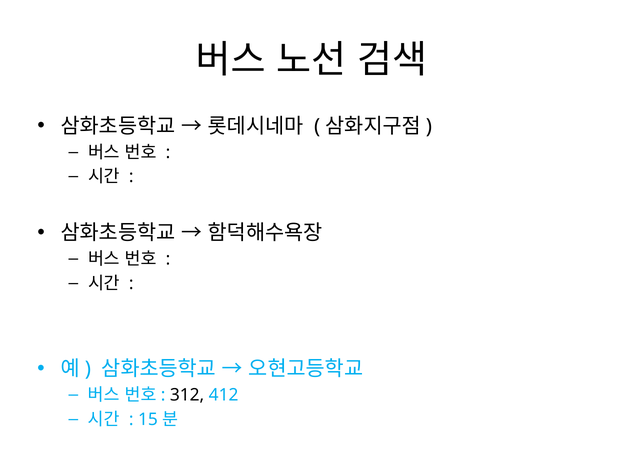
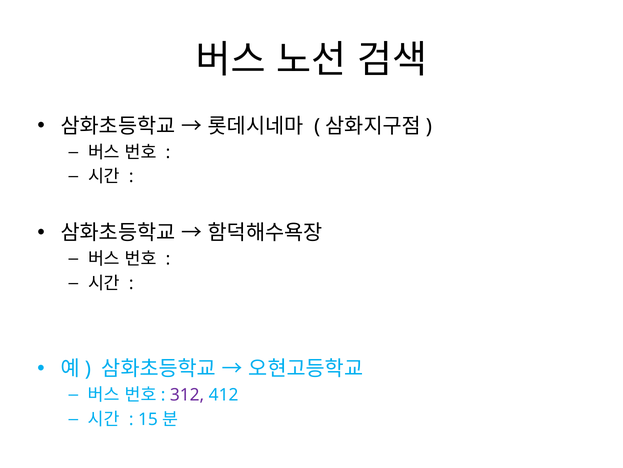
312 colour: black -> purple
